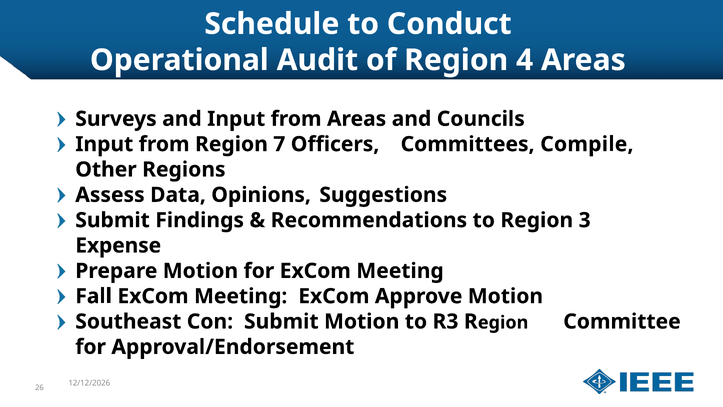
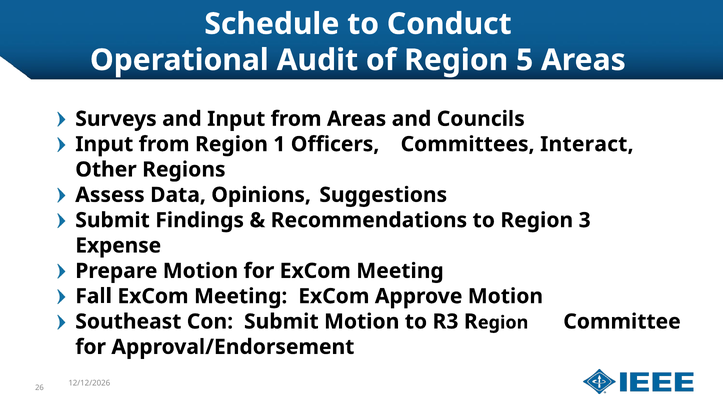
4: 4 -> 5
7: 7 -> 1
Compile: Compile -> Interact
